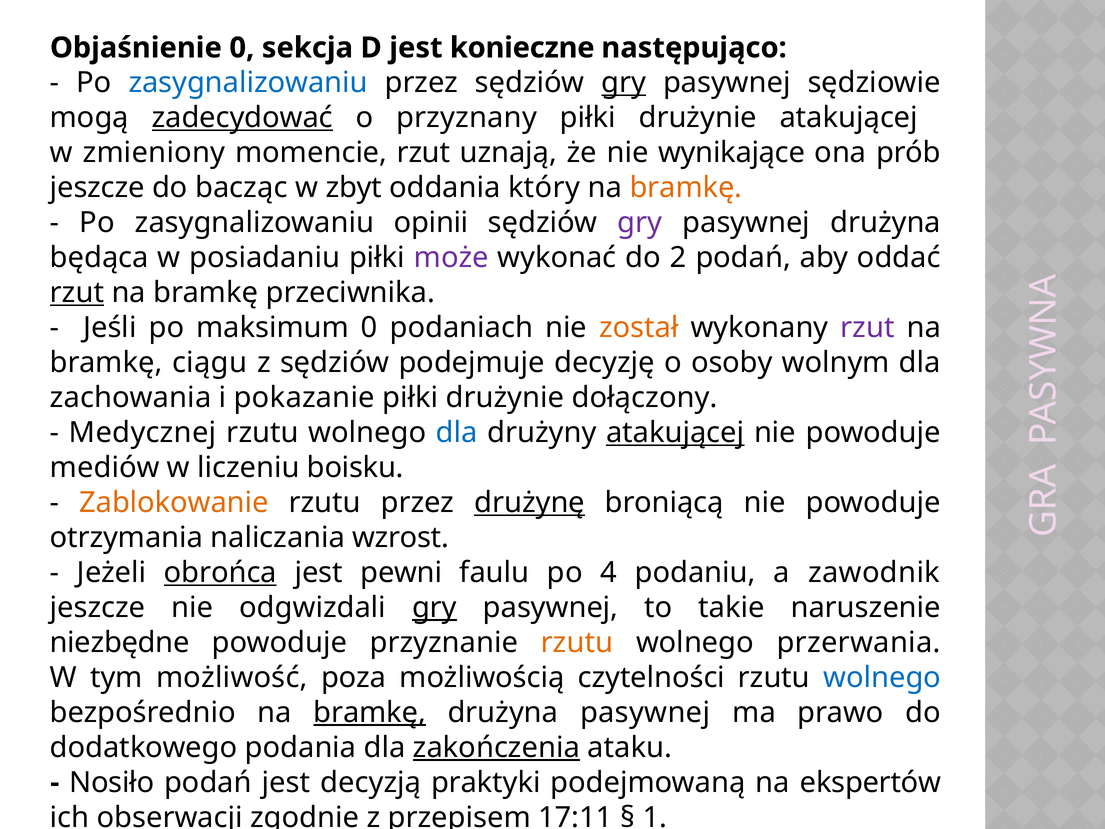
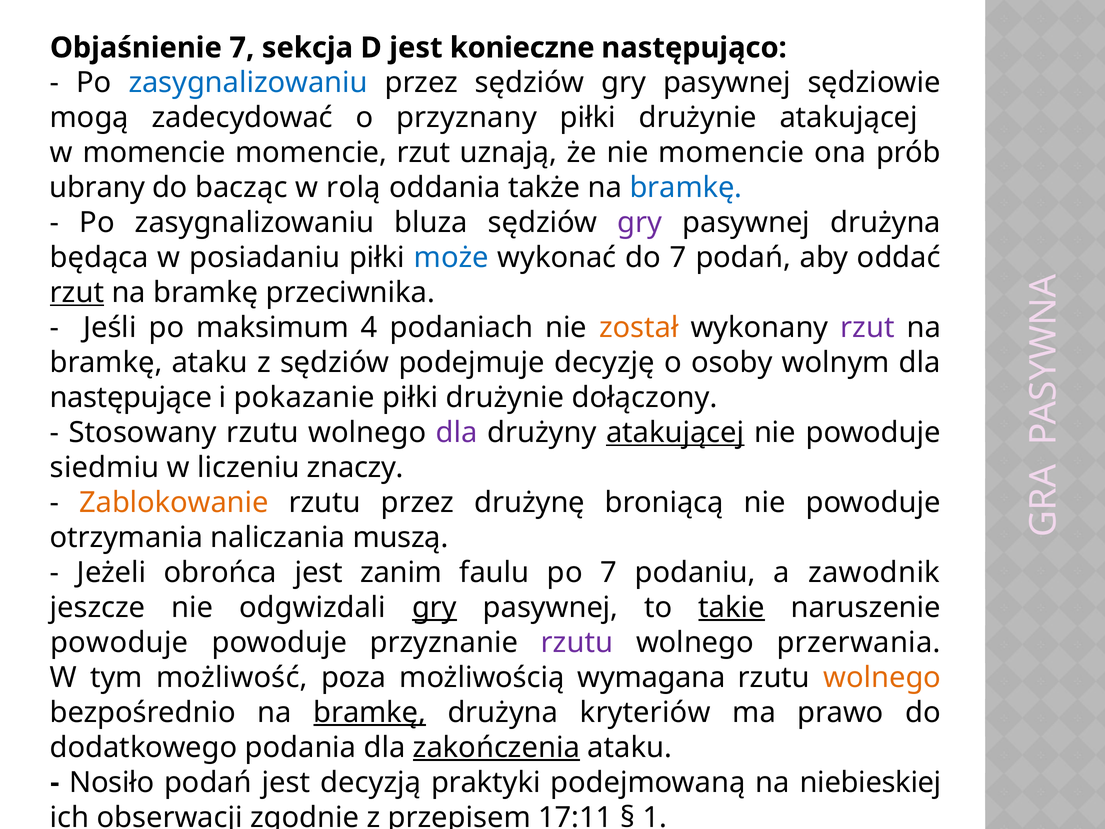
Objaśnienie 0: 0 -> 7
gry at (624, 83) underline: present -> none
zadecydować underline: present -> none
w zmieniony: zmieniony -> momencie
nie wynikające: wynikające -> momencie
jeszcze at (97, 188): jeszcze -> ubrany
zbyt: zbyt -> rolą
który: który -> także
bramkę at (686, 188) colour: orange -> blue
opinii: opinii -> bluza
może colour: purple -> blue
do 2: 2 -> 7
maksimum 0: 0 -> 4
bramkę ciągu: ciągu -> ataku
zachowania: zachowania -> następujące
Medycznej: Medycznej -> Stosowany
dla at (457, 433) colour: blue -> purple
mediów: mediów -> siedmiu
boisku: boisku -> znaczy
drużynę underline: present -> none
wzrost: wzrost -> muszą
obrońca underline: present -> none
pewni: pewni -> zanim
po 4: 4 -> 7
takie underline: none -> present
niezbędne at (120, 642): niezbędne -> powoduje
rzutu at (577, 642) colour: orange -> purple
czytelności: czytelności -> wymagana
wolnego at (882, 677) colour: blue -> orange
drużyna pasywnej: pasywnej -> kryteriów
ekspertów: ekspertów -> niebieskiej
